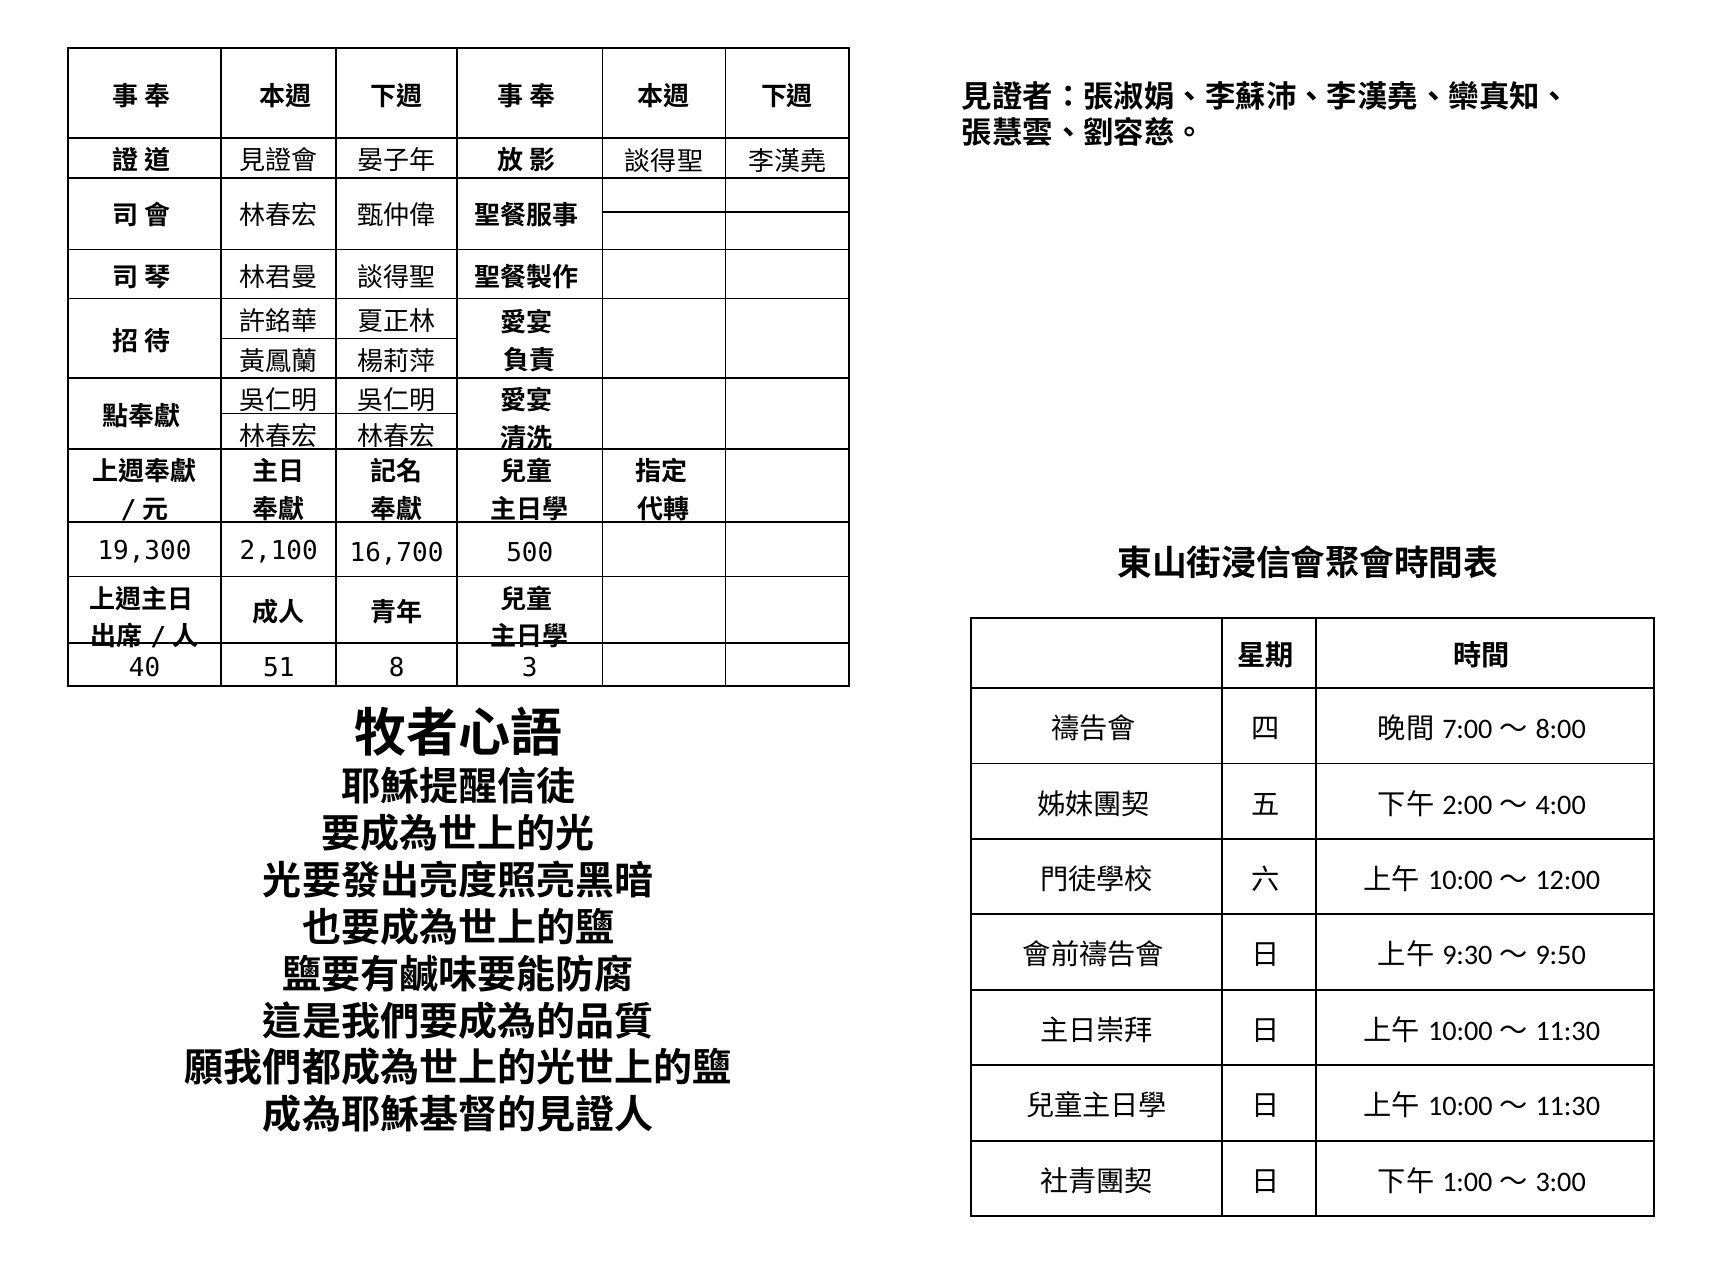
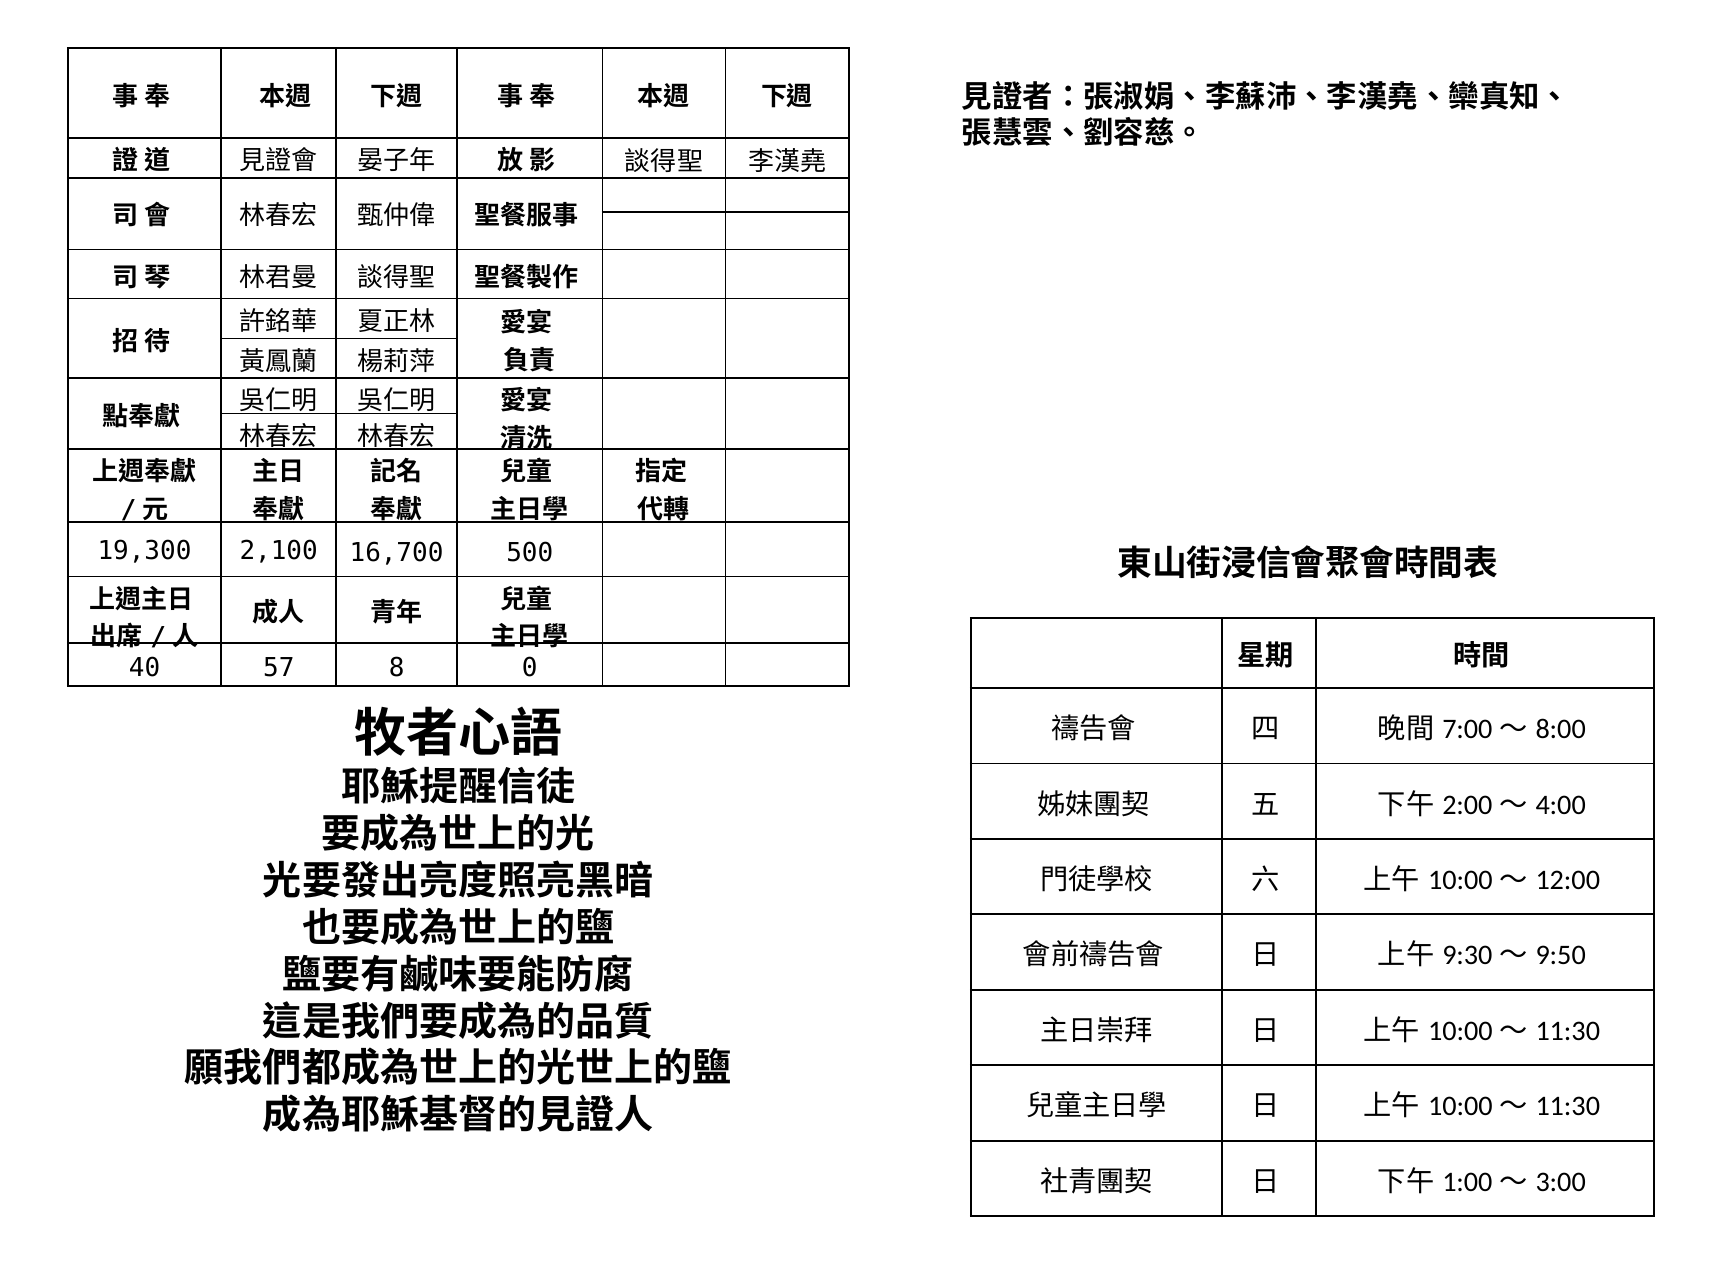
51: 51 -> 57
3: 3 -> 0
